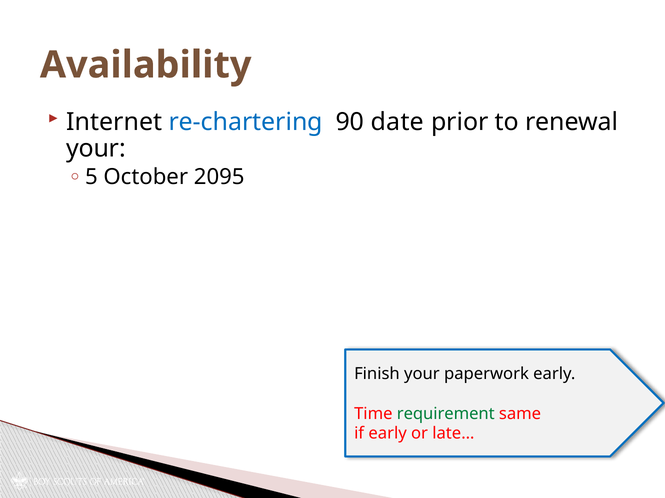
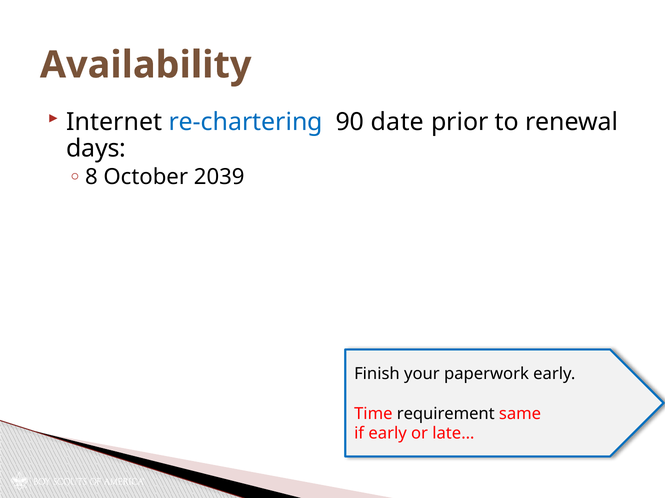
your at (96, 149): your -> days
5: 5 -> 8
2095: 2095 -> 2039
requirement colour: green -> black
